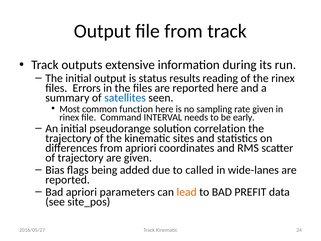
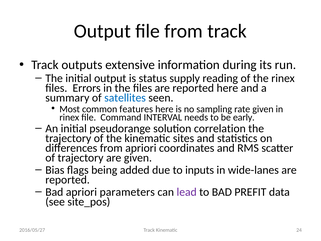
results: results -> supply
function: function -> features
called: called -> inputs
lead colour: orange -> purple
